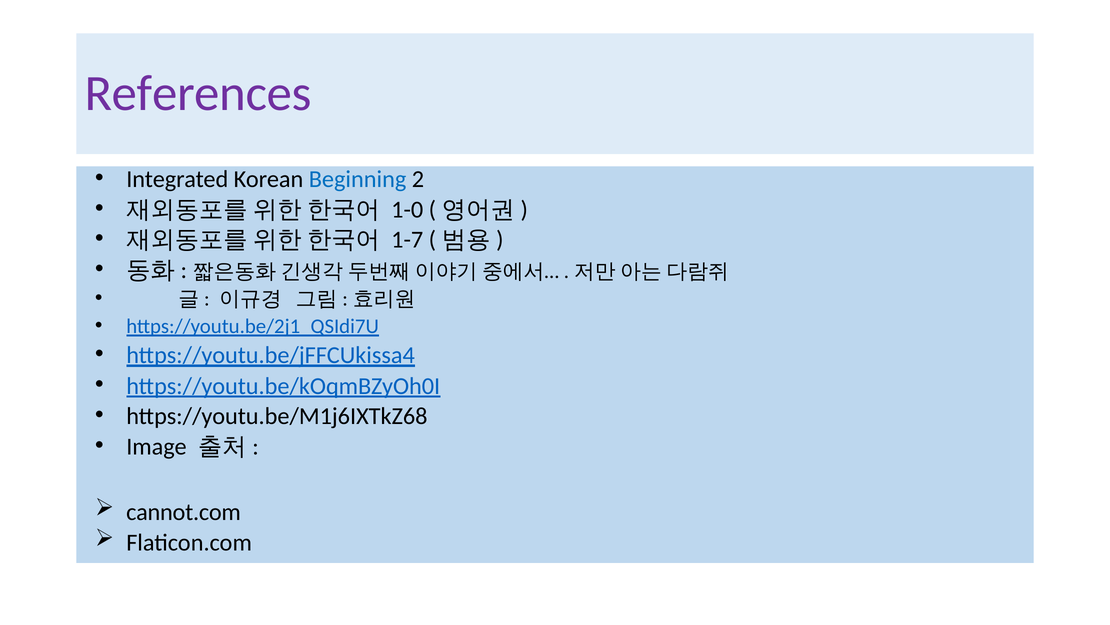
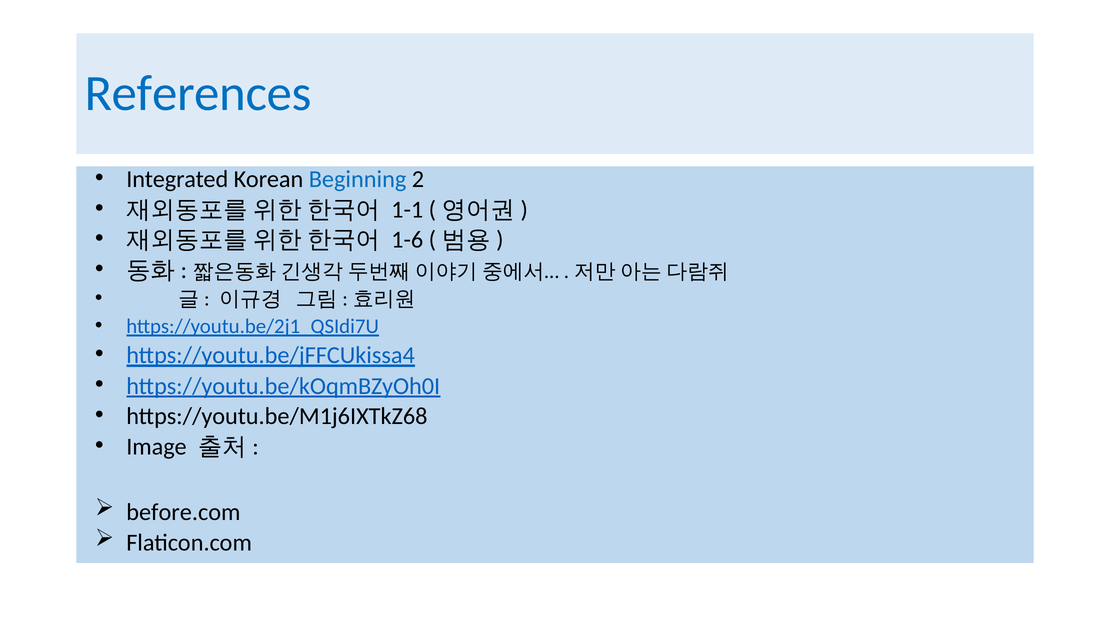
References colour: purple -> blue
1-0: 1-0 -> 1-1
1-7: 1-7 -> 1-6
cannot.com: cannot.com -> before.com
